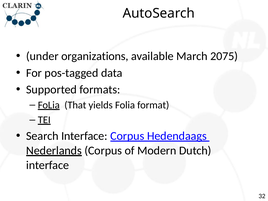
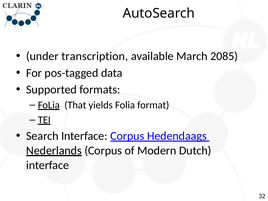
organizations: organizations -> transcription
2075: 2075 -> 2085
